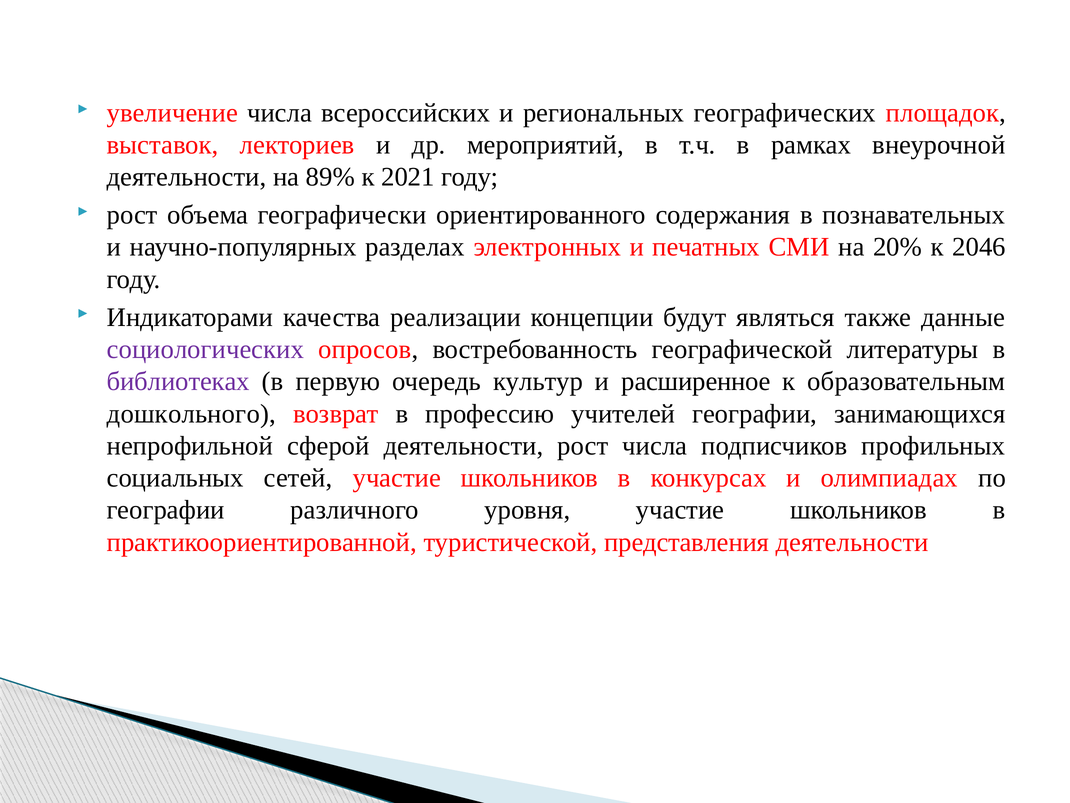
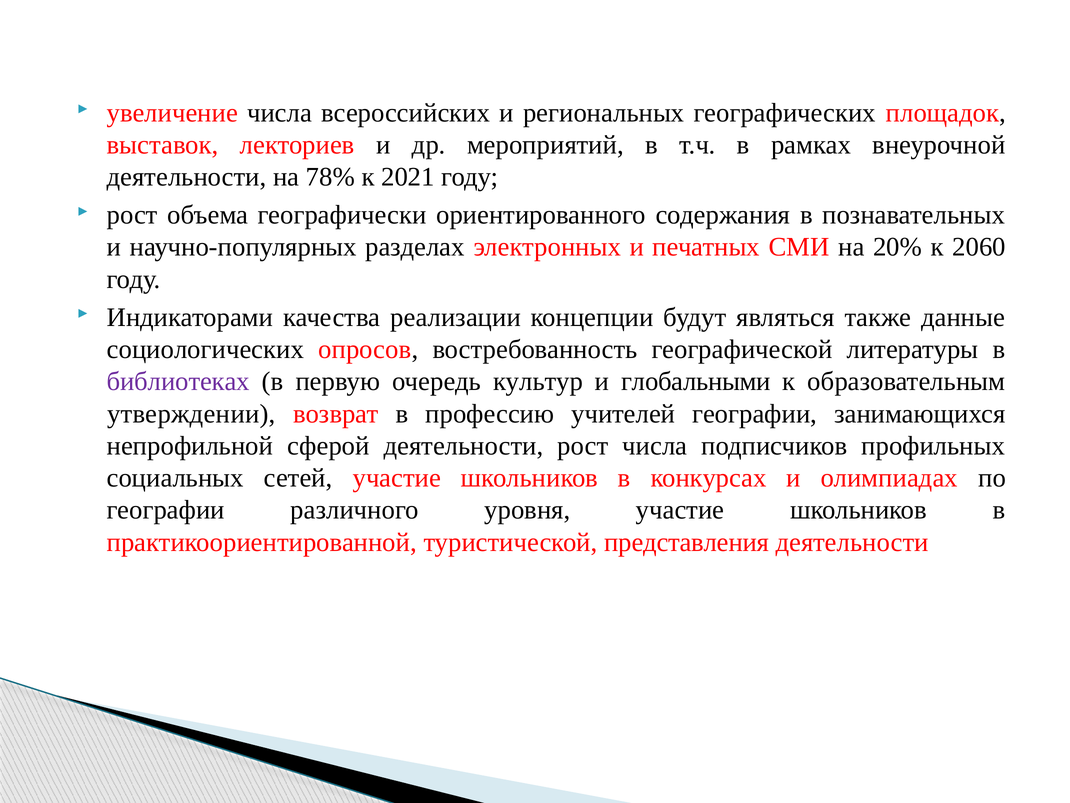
89%: 89% -> 78%
2046: 2046 -> 2060
социологических colour: purple -> black
расширенное: расширенное -> глобальными
дошкольного: дошкольного -> утверждении
